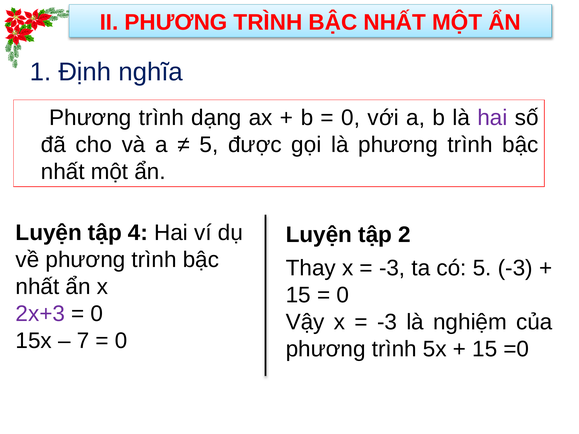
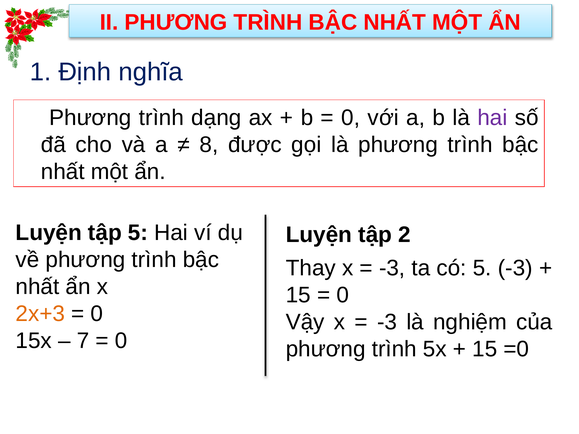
5 at (209, 145): 5 -> 8
tập 4: 4 -> 5
2x+3 colour: purple -> orange
